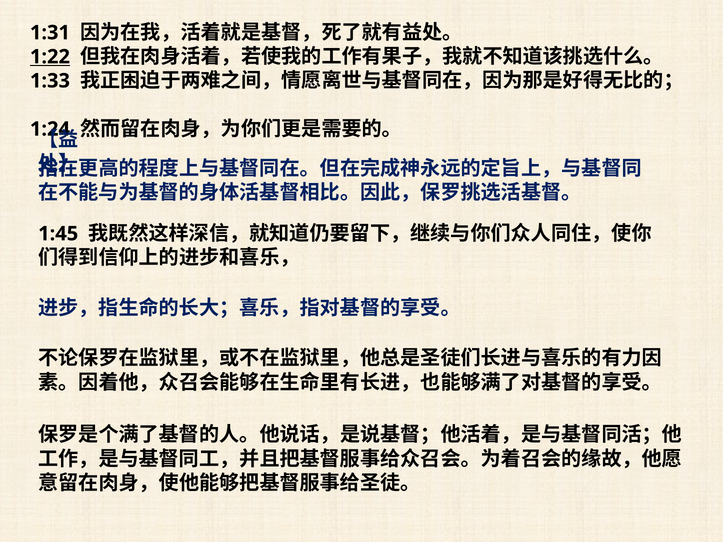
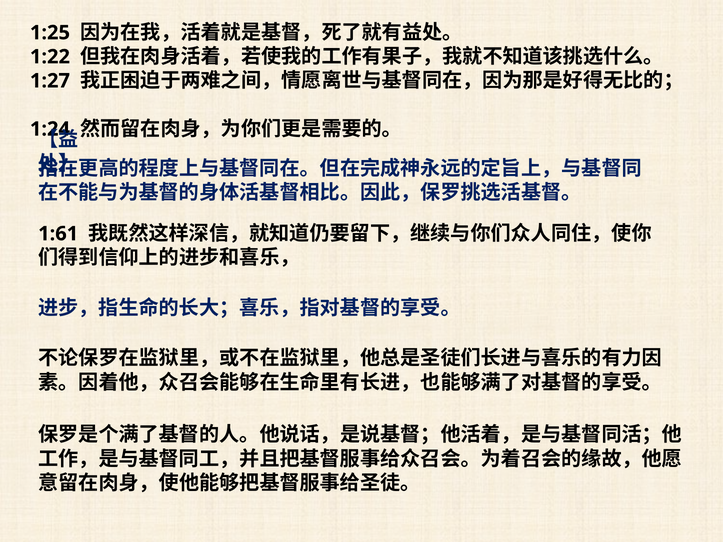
1:31: 1:31 -> 1:25
1:22 underline: present -> none
1:33: 1:33 -> 1:27
1:45: 1:45 -> 1:61
